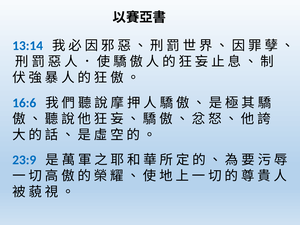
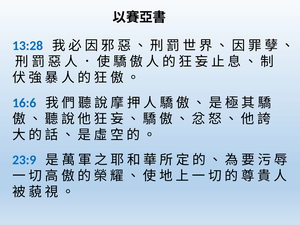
13:14: 13:14 -> 13:28
